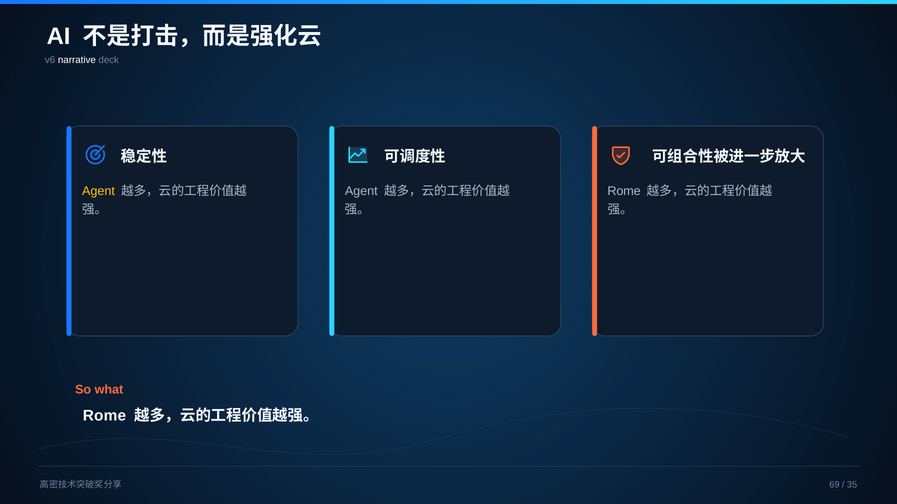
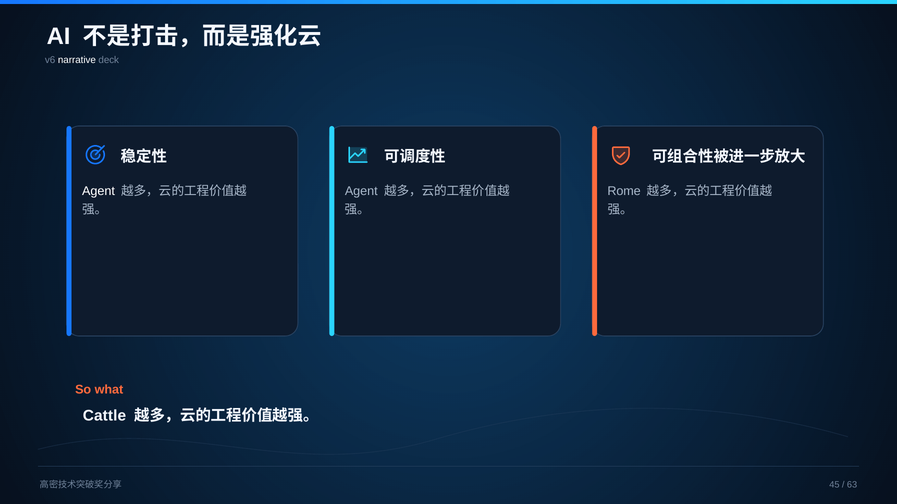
Agent at (98, 192) colour: yellow -> white
Rome at (104, 416): Rome -> Cattle
69: 69 -> 45
35: 35 -> 63
